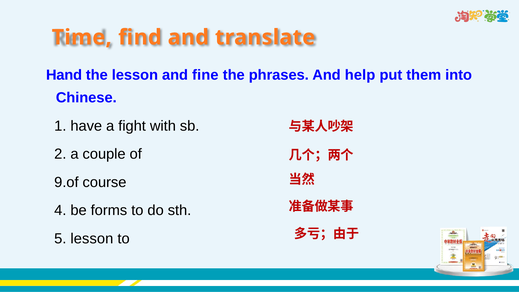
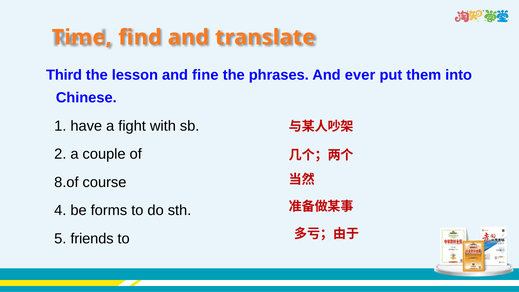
Hand: Hand -> Third
help: help -> ever
9.of: 9.of -> 8.of
5 lesson: lesson -> friends
